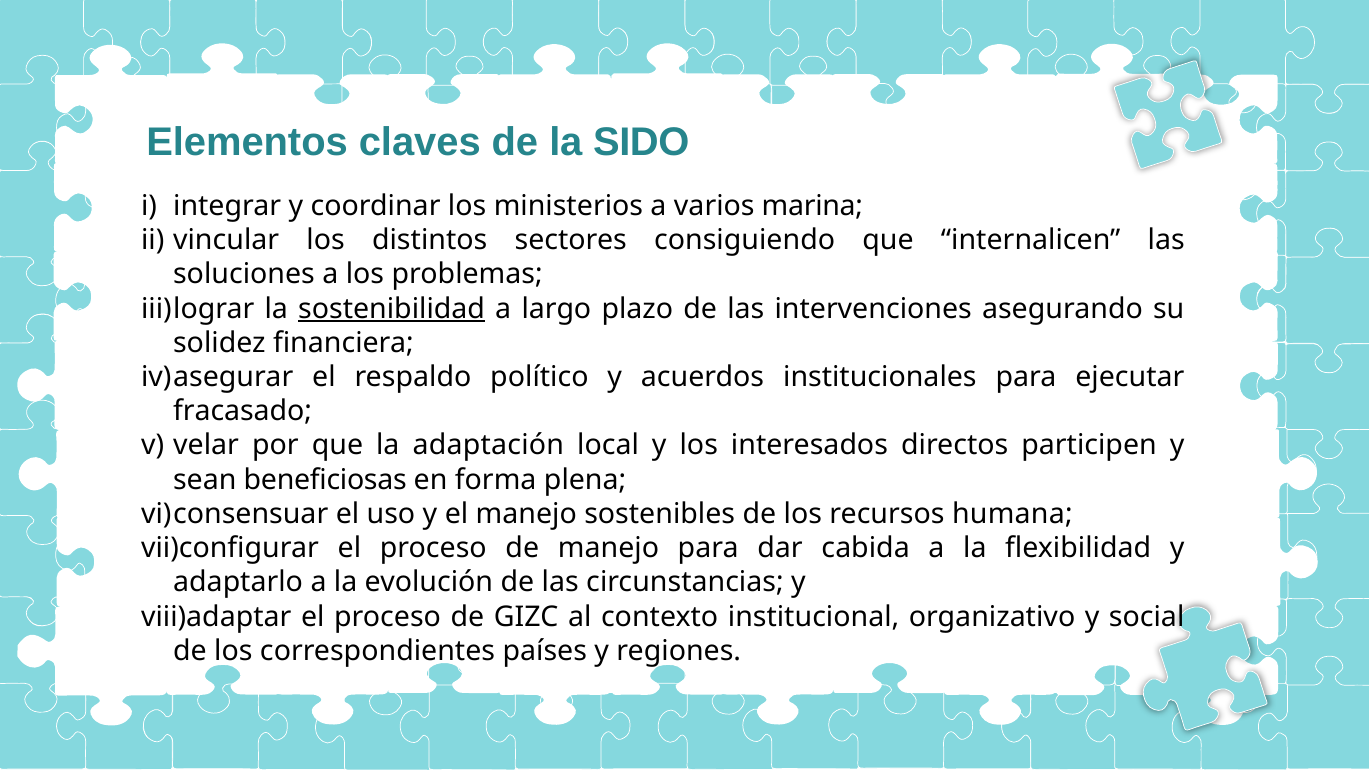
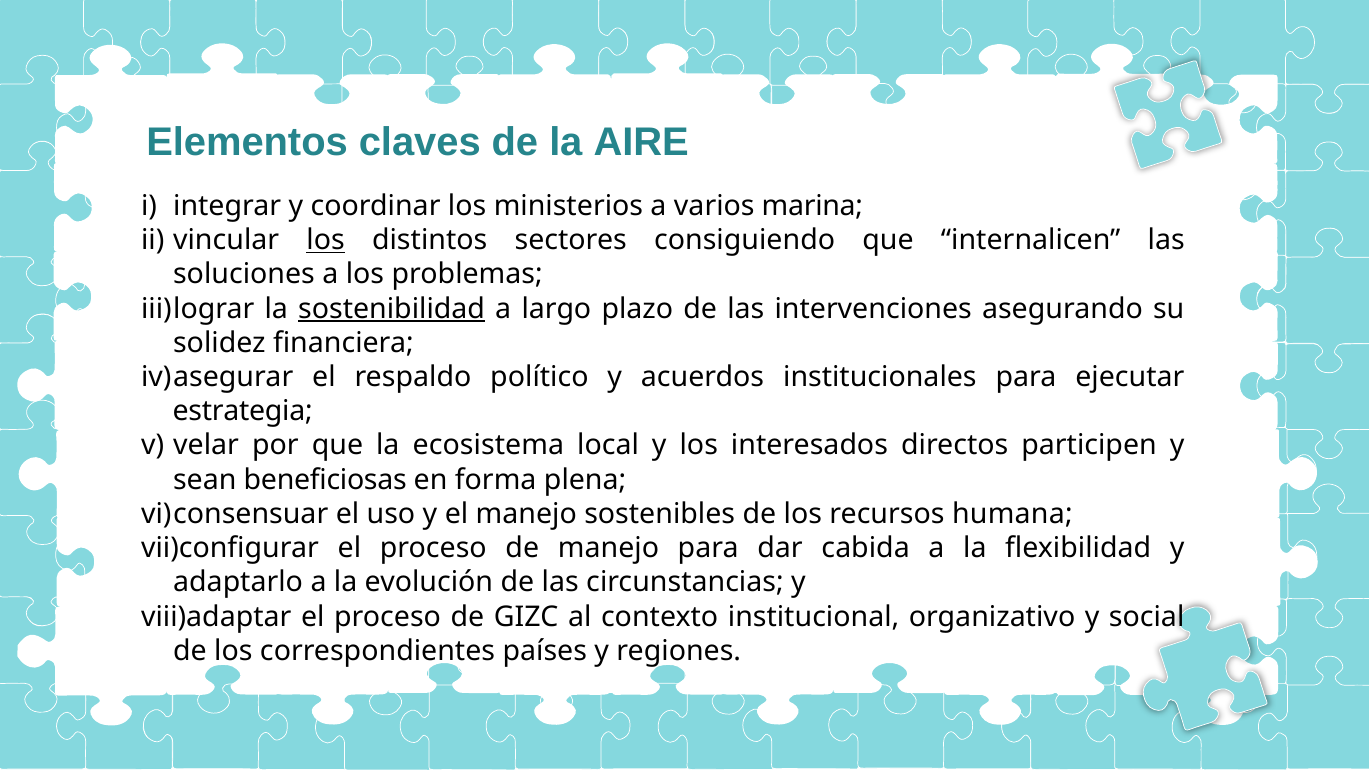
SIDO: SIDO -> AIRE
los at (326, 240) underline: none -> present
fracasado: fracasado -> estrategia
adaptación: adaptación -> ecosistema
